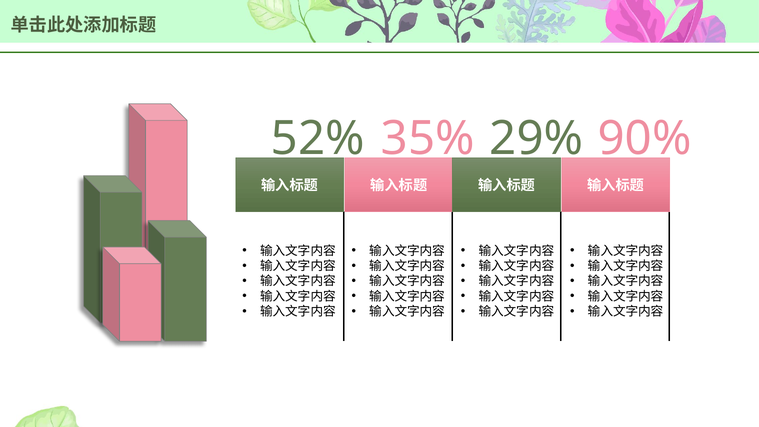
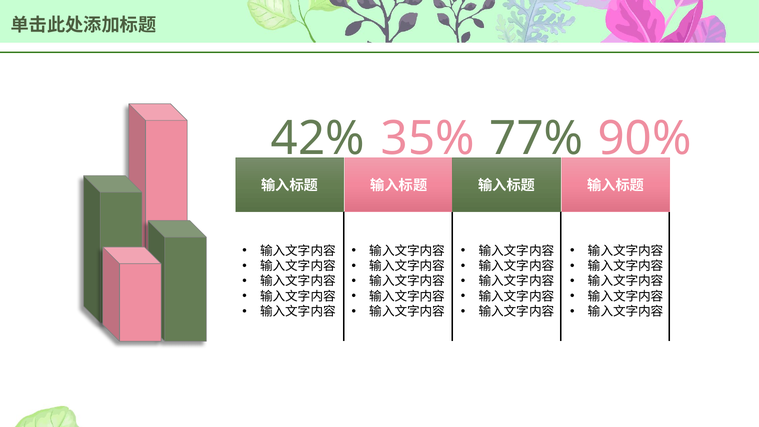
52%: 52% -> 42%
29%: 29% -> 77%
